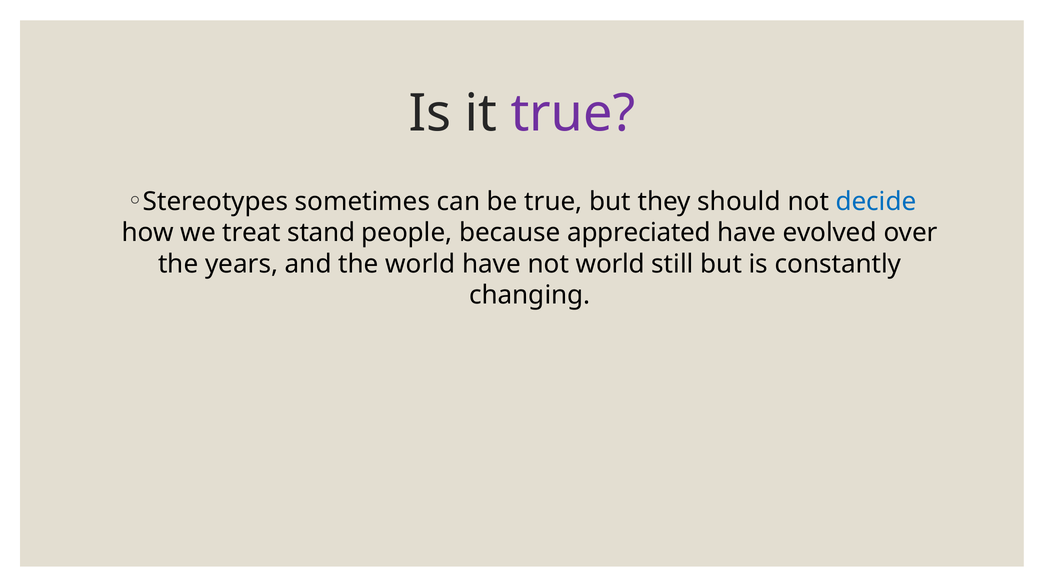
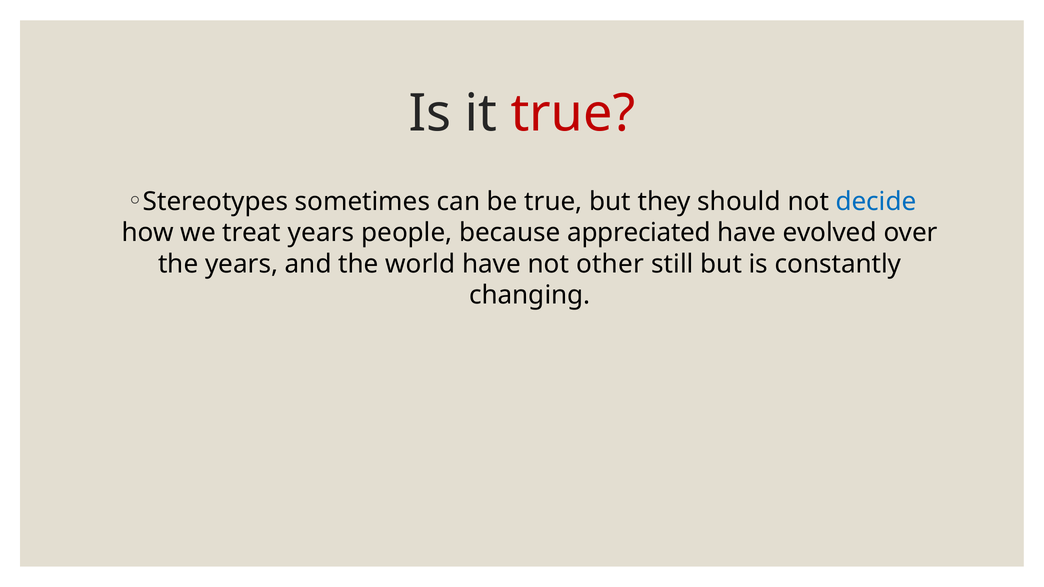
true at (573, 113) colour: purple -> red
treat stand: stand -> years
not world: world -> other
